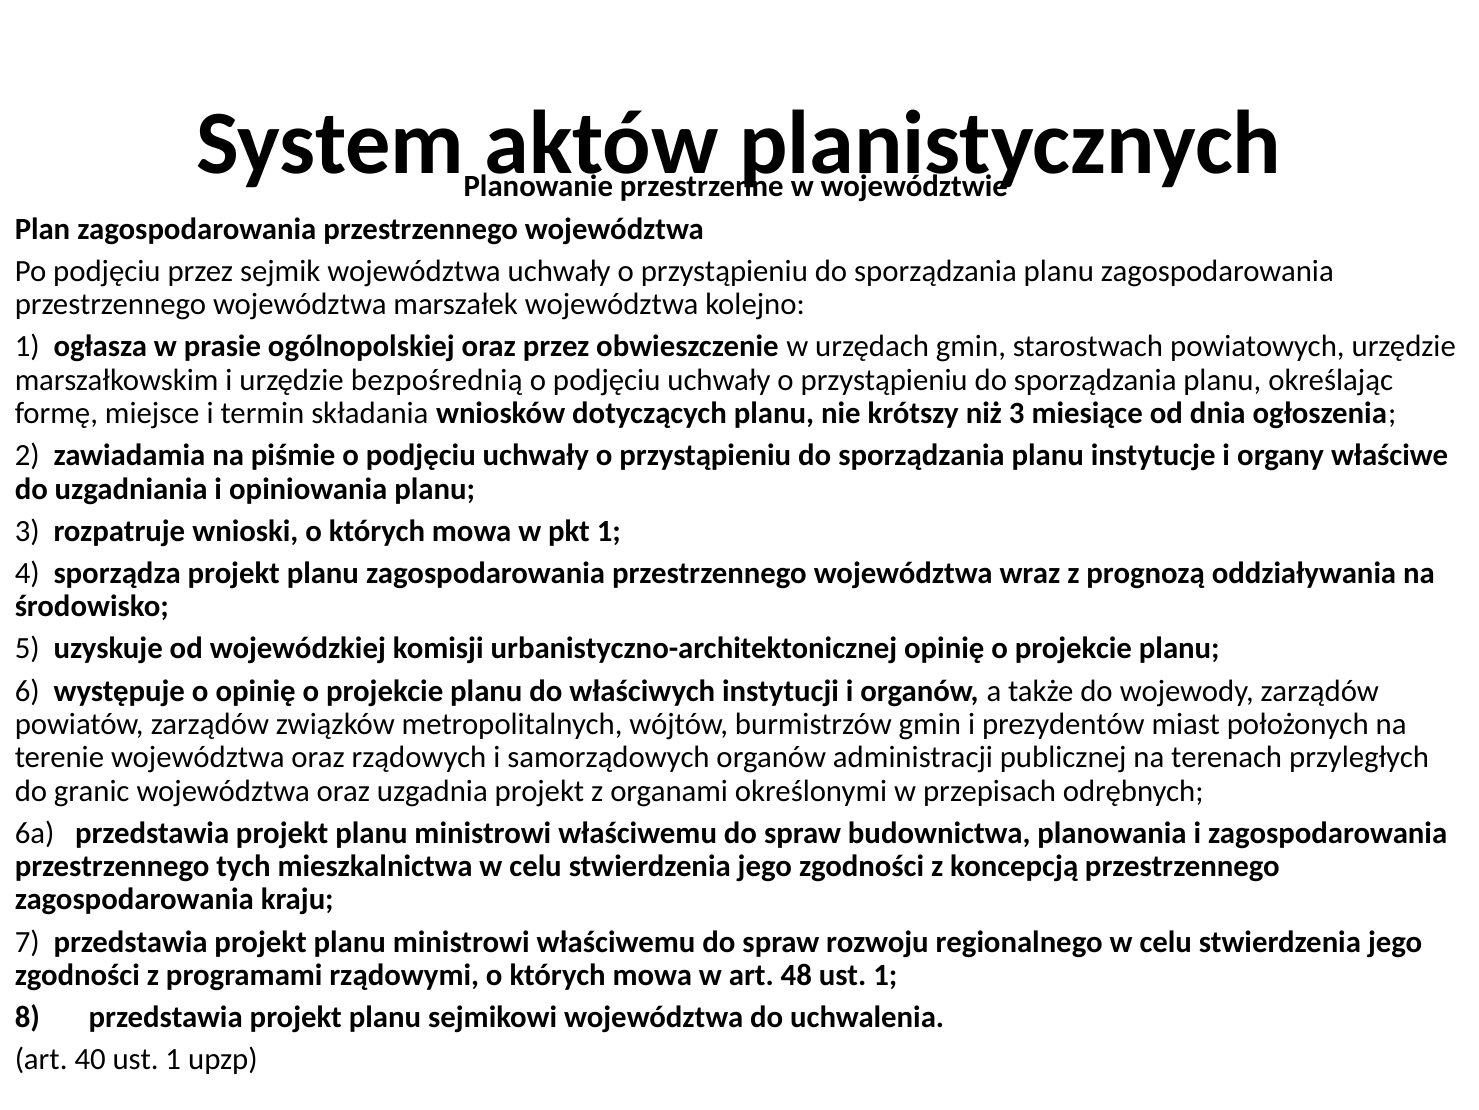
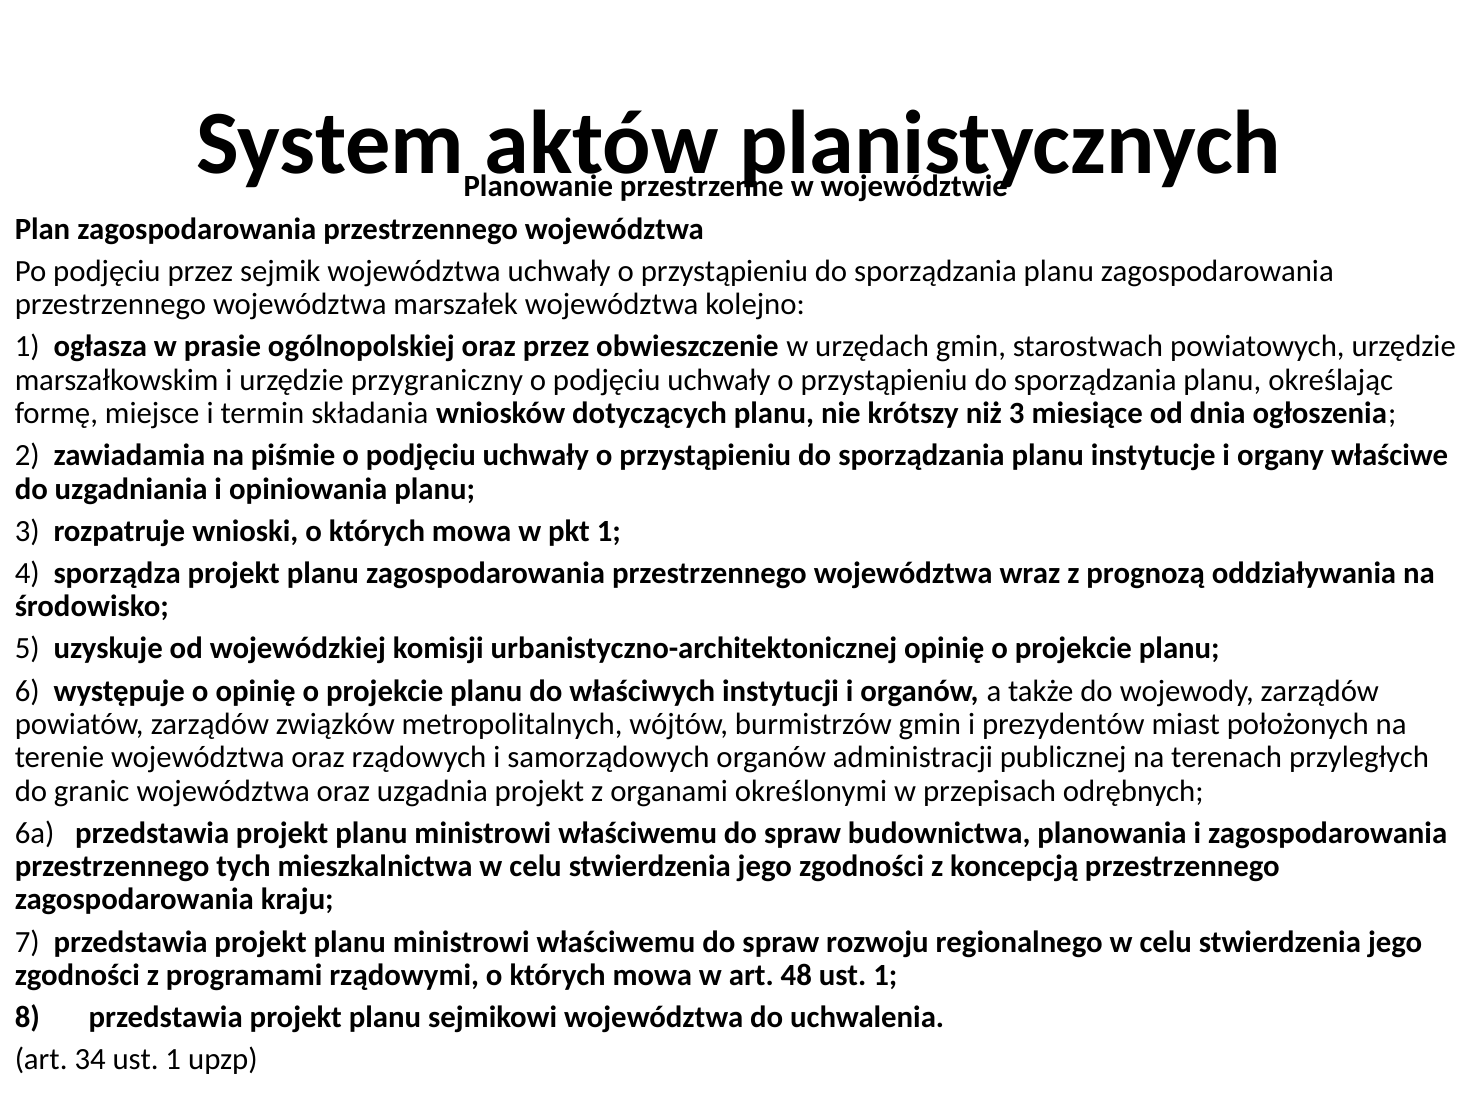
bezpośrednią: bezpośrednią -> przygraniczny
40: 40 -> 34
